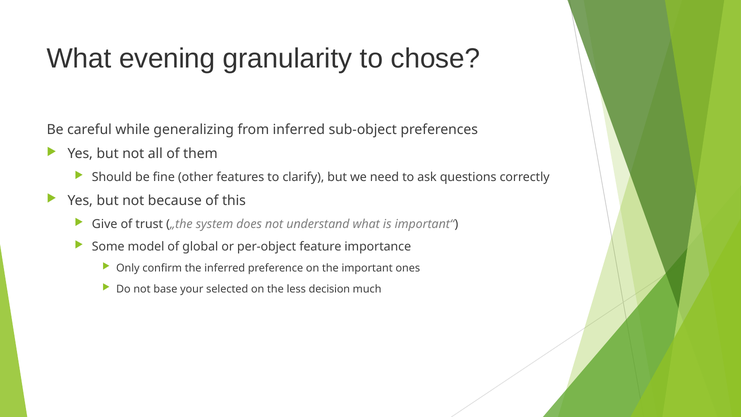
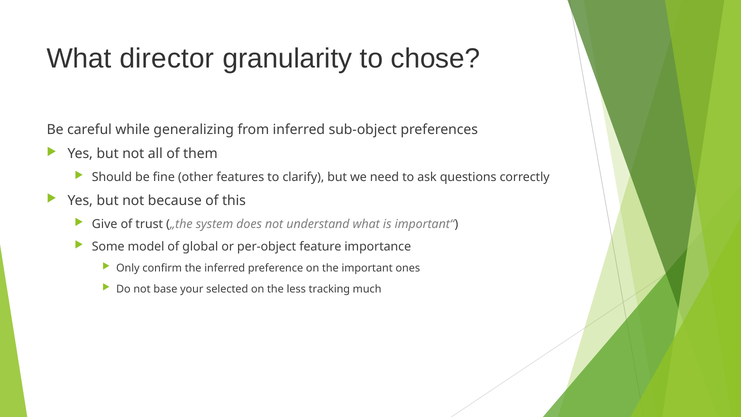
evening: evening -> director
decision: decision -> tracking
